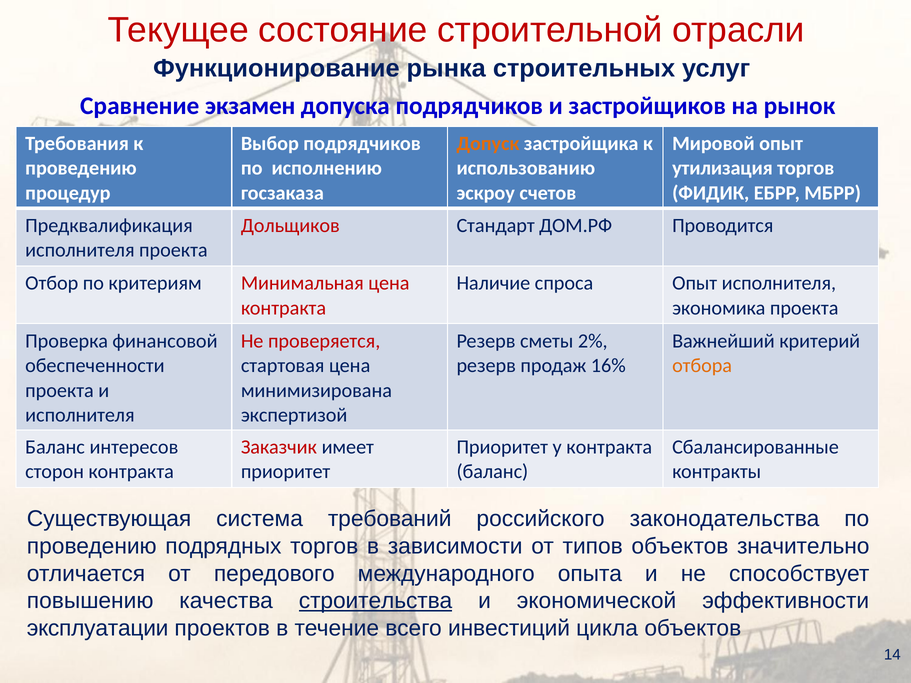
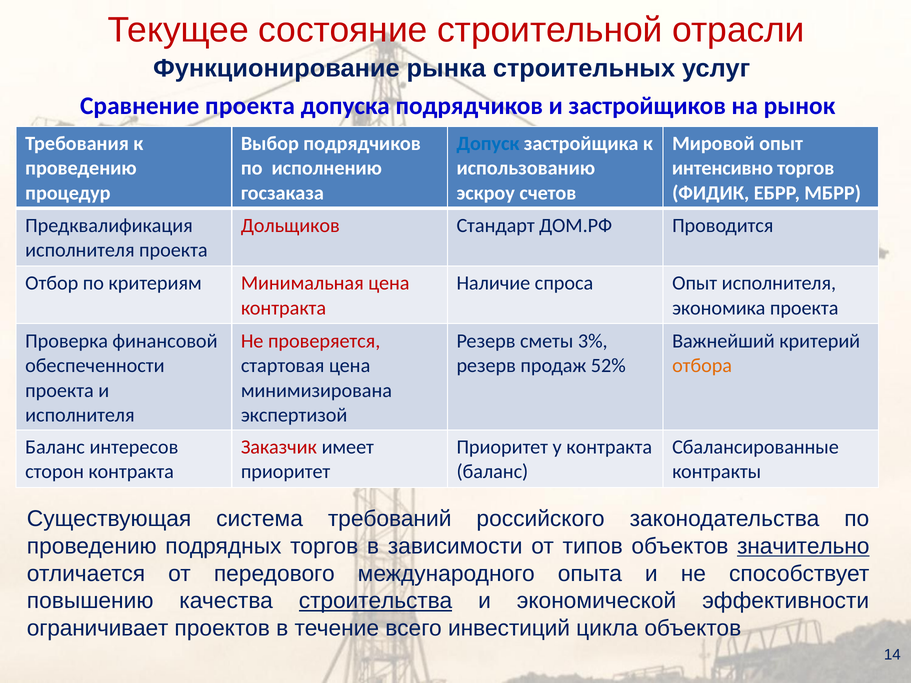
Сравнение экзамен: экзамен -> проекта
Допуск colour: orange -> blue
утилизация: утилизация -> интенсивно
2%: 2% -> 3%
16%: 16% -> 52%
значительно underline: none -> present
эксплуатации: эксплуатации -> ограничивает
